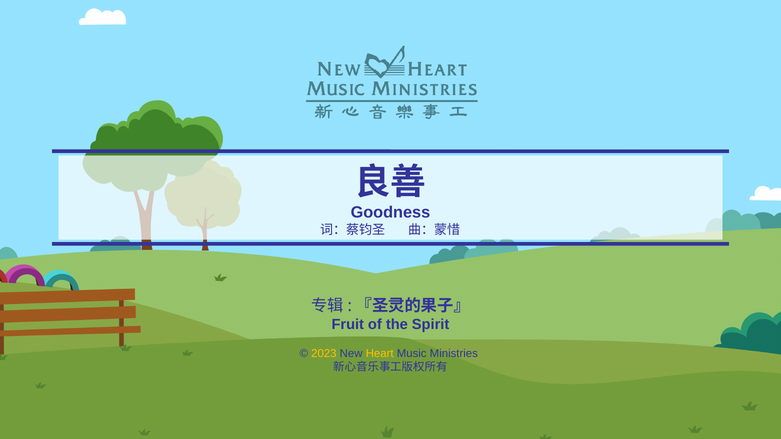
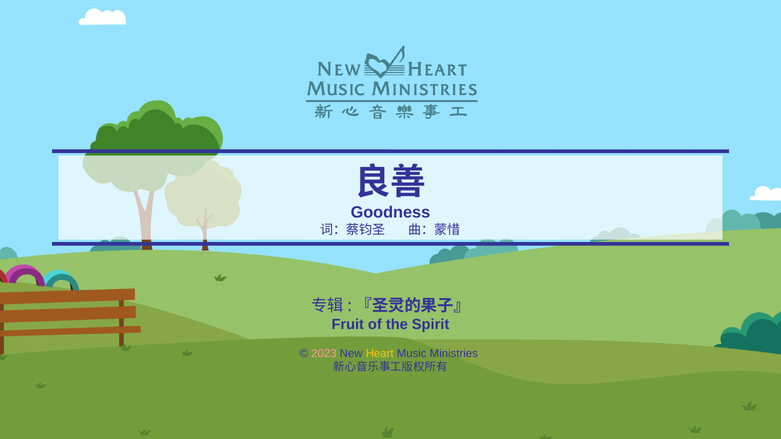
2023 colour: yellow -> pink
